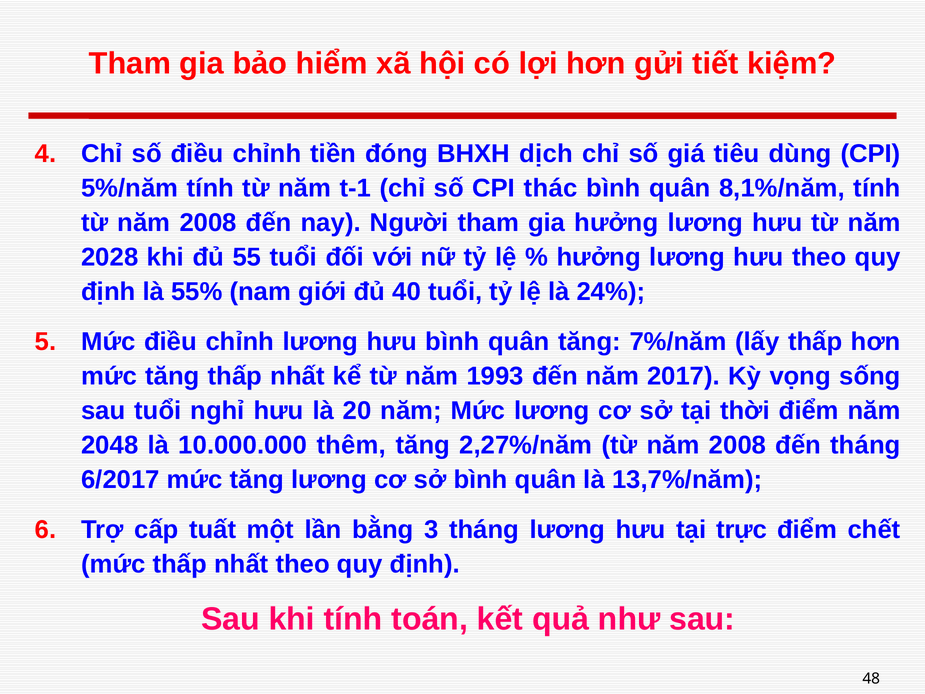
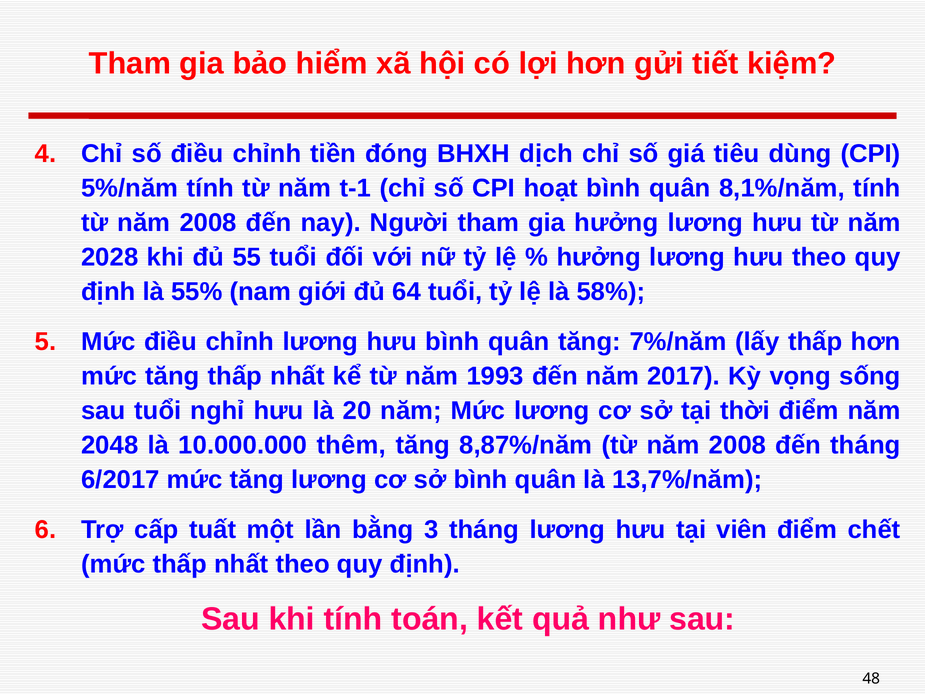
thác: thác -> hoạt
40: 40 -> 64
24%: 24% -> 58%
2,27%/năm: 2,27%/năm -> 8,87%/năm
trực: trực -> viên
